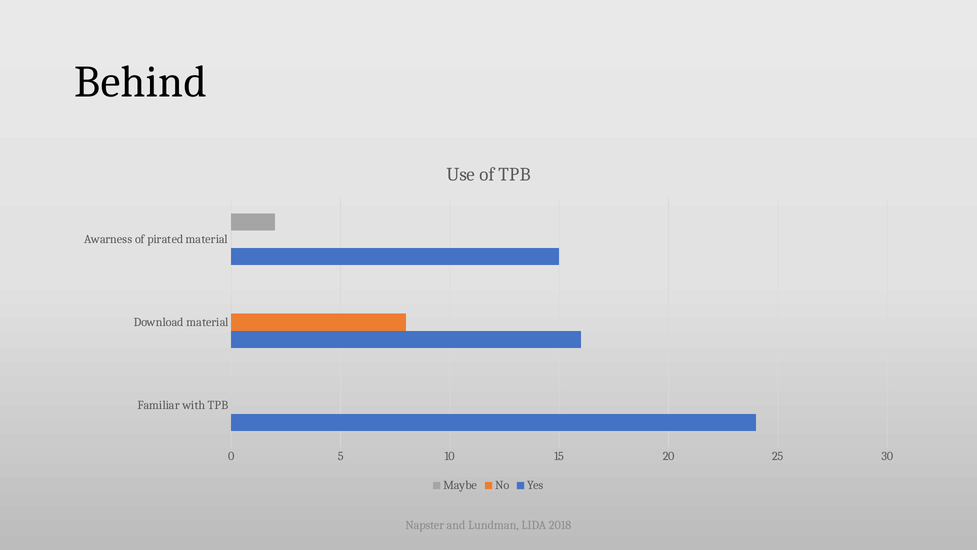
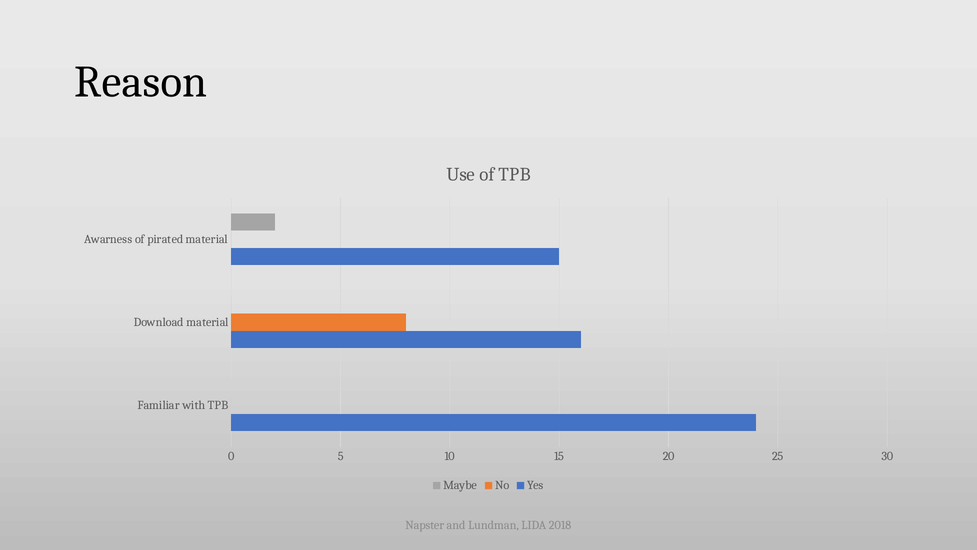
Behind: Behind -> Reason
